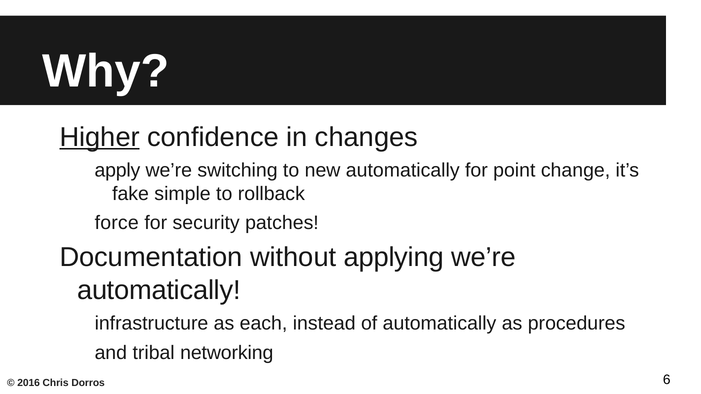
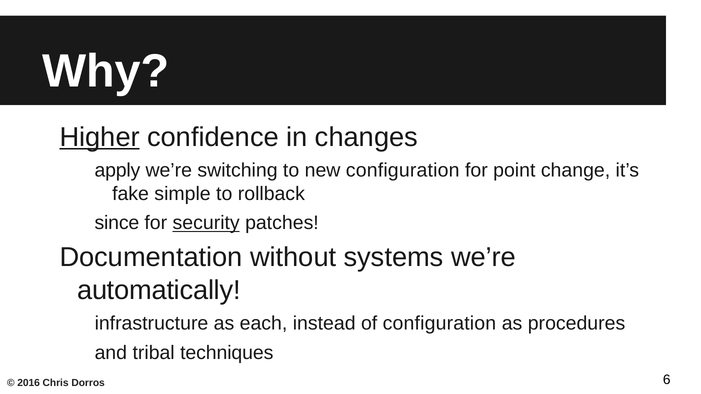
new automatically: automatically -> configuration
force: force -> since
security underline: none -> present
applying: applying -> systems
of automatically: automatically -> configuration
networking: networking -> techniques
